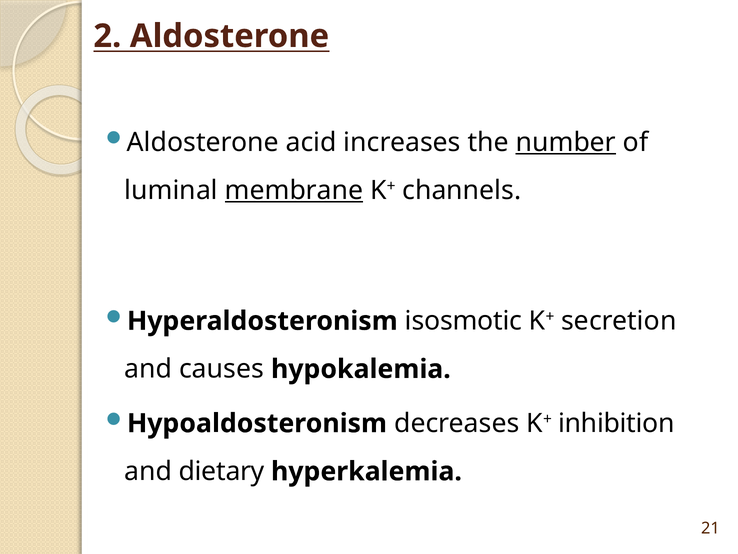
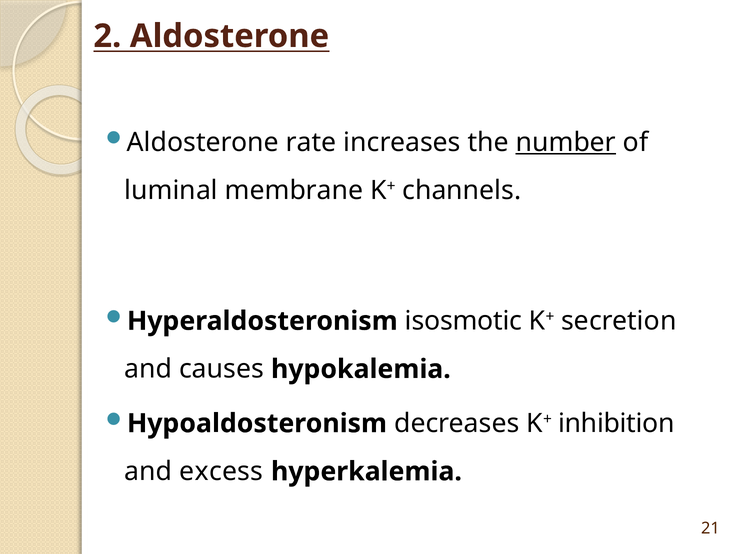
acid: acid -> rate
membrane underline: present -> none
dietary: dietary -> excess
